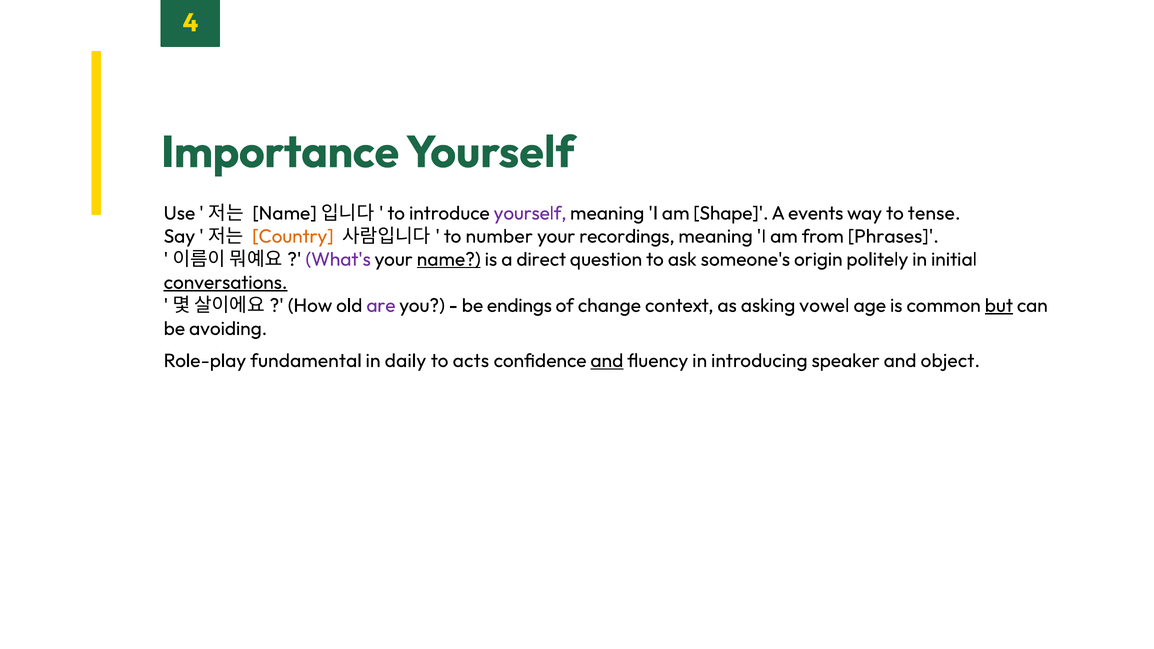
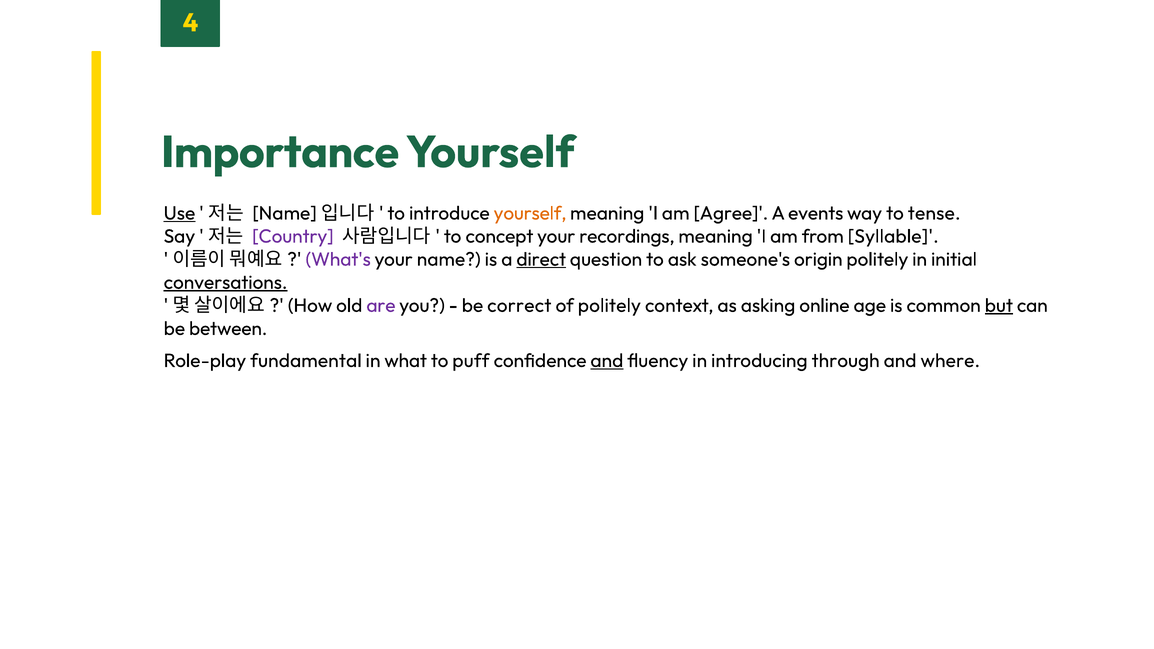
Use underline: none -> present
yourself at (530, 213) colour: purple -> orange
Shape: Shape -> Agree
Country colour: orange -> purple
number: number -> concept
Phrases: Phrases -> Syllable
name underline: present -> none
direct underline: none -> present
endings: endings -> correct
of change: change -> politely
vowel: vowel -> online
avoiding: avoiding -> between
daily: daily -> what
acts: acts -> puff
speaker: speaker -> through
object: object -> where
